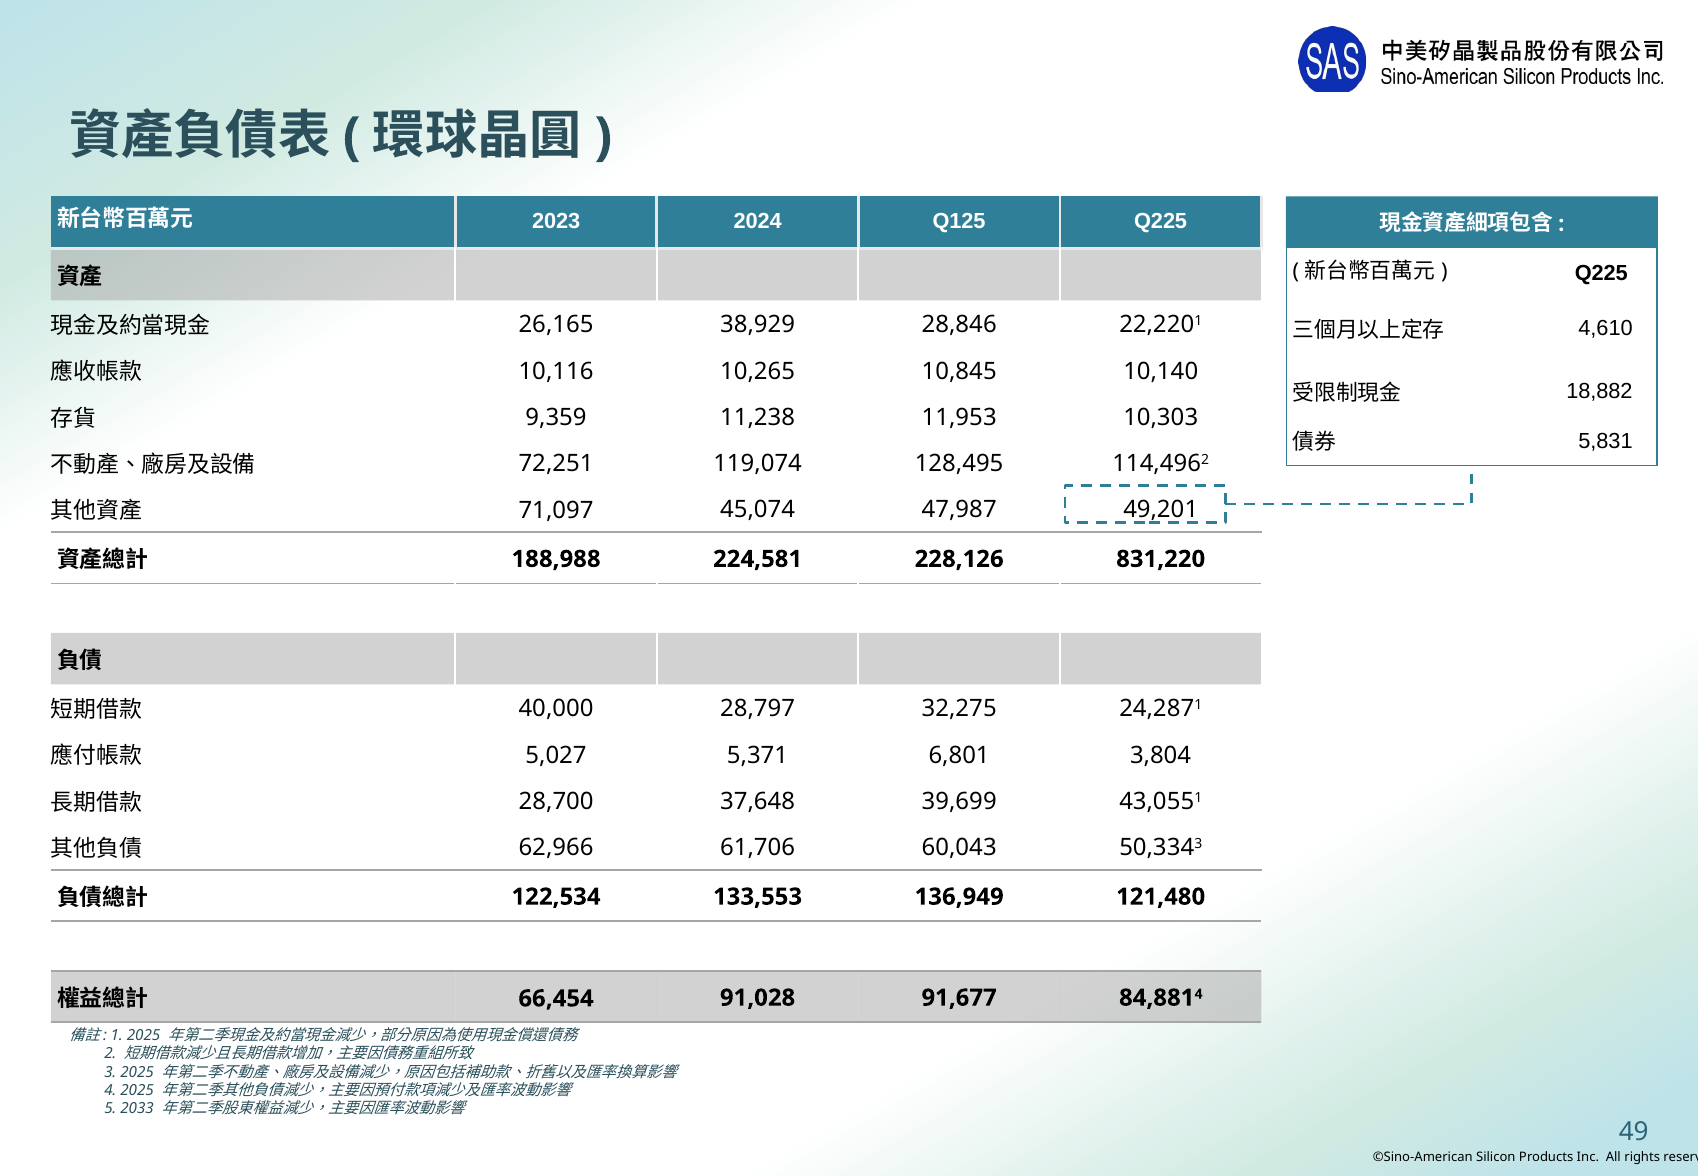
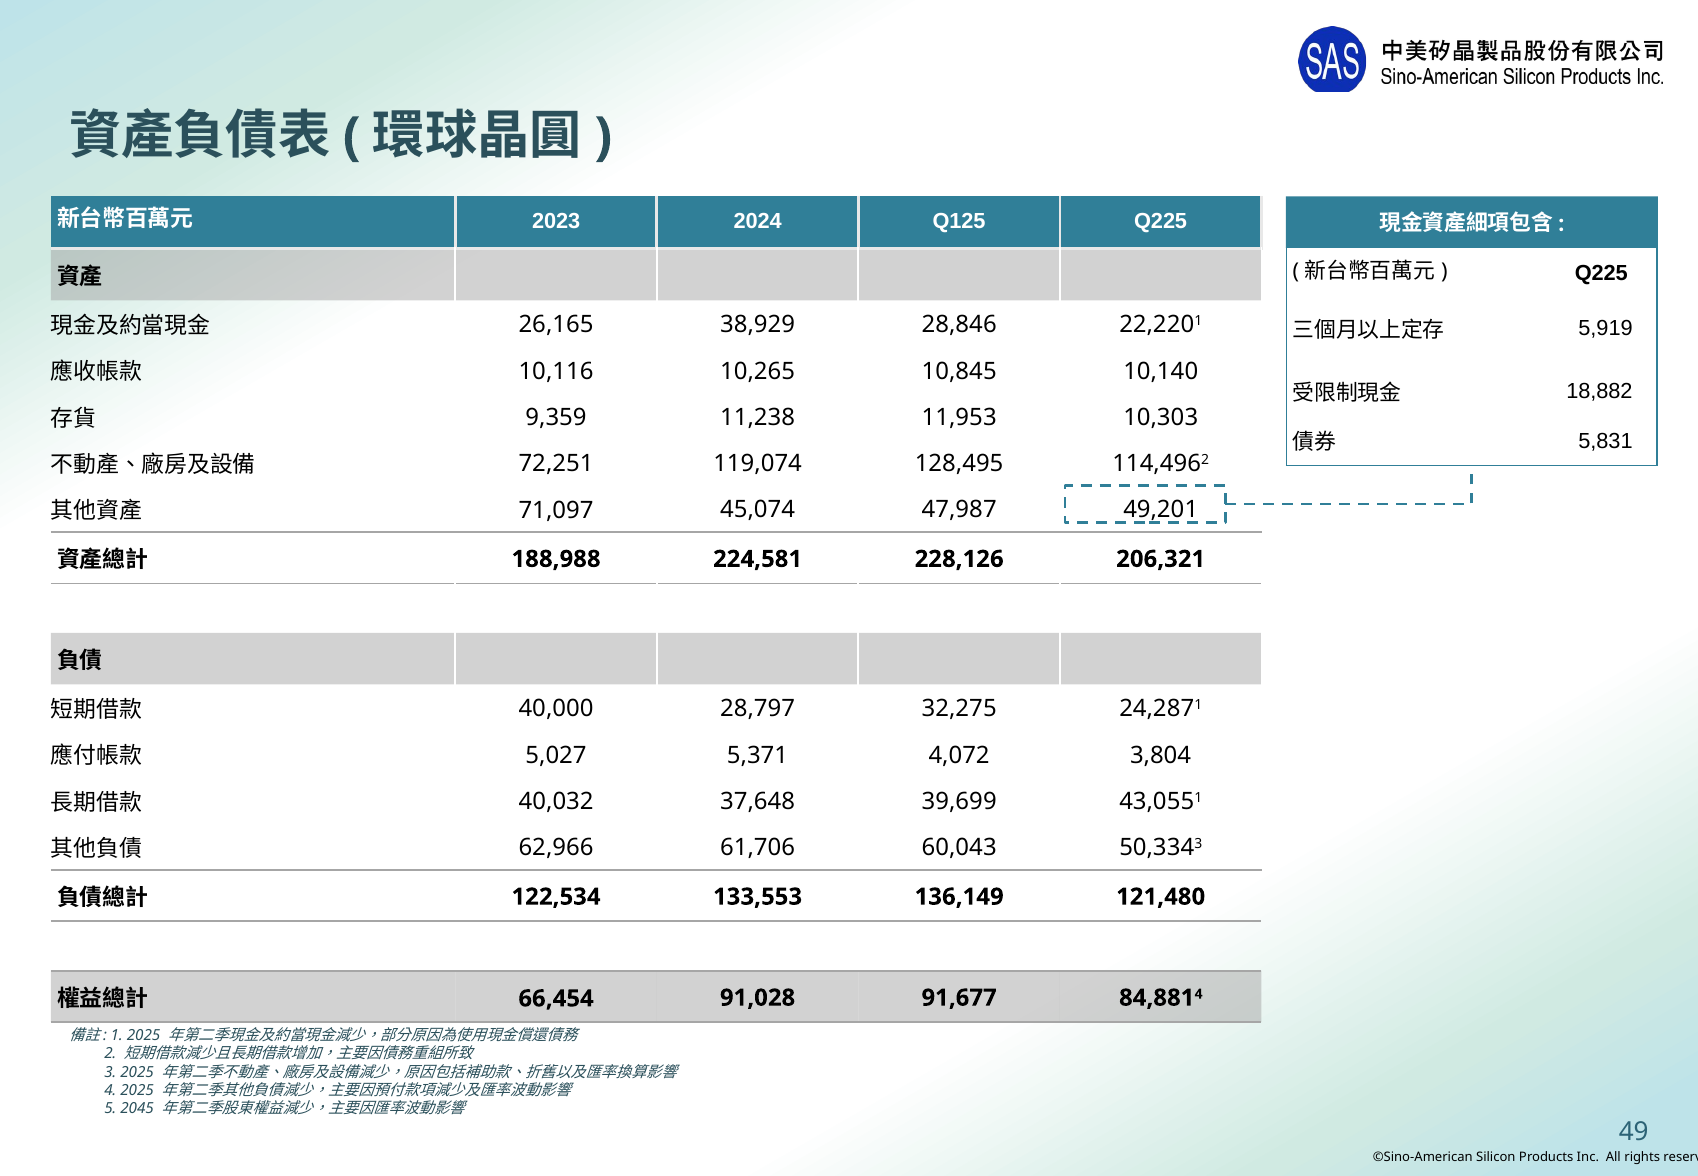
4,610: 4,610 -> 5,919
831,220: 831,220 -> 206,321
6,801: 6,801 -> 4,072
28,700: 28,700 -> 40,032
136,949: 136,949 -> 136,149
2033: 2033 -> 2045
